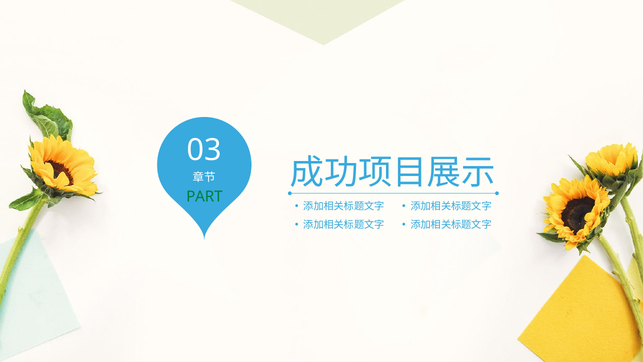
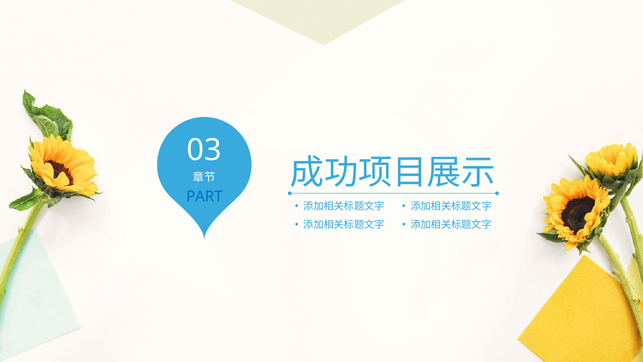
PART colour: green -> blue
